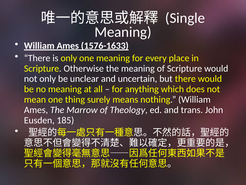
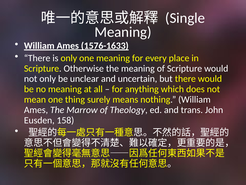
185: 185 -> 158
